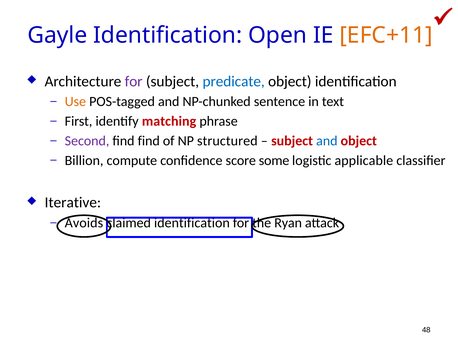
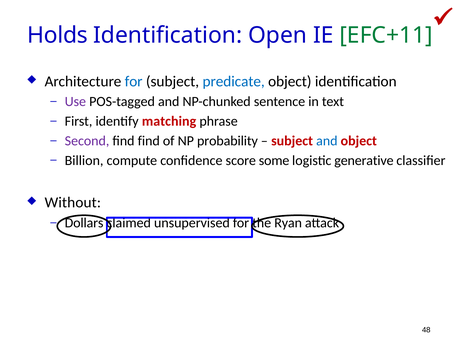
Gayle: Gayle -> Holds
EFC+11 colour: orange -> green
for at (134, 81) colour: purple -> blue
Use colour: orange -> purple
structured: structured -> probability
applicable: applicable -> generative
Iterative: Iterative -> Without
Avoids: Avoids -> Dollars
identification at (192, 223): identification -> unsupervised
